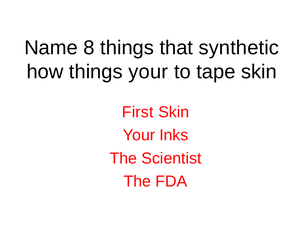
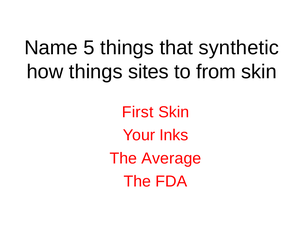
8: 8 -> 5
things your: your -> sites
tape: tape -> from
Scientist: Scientist -> Average
